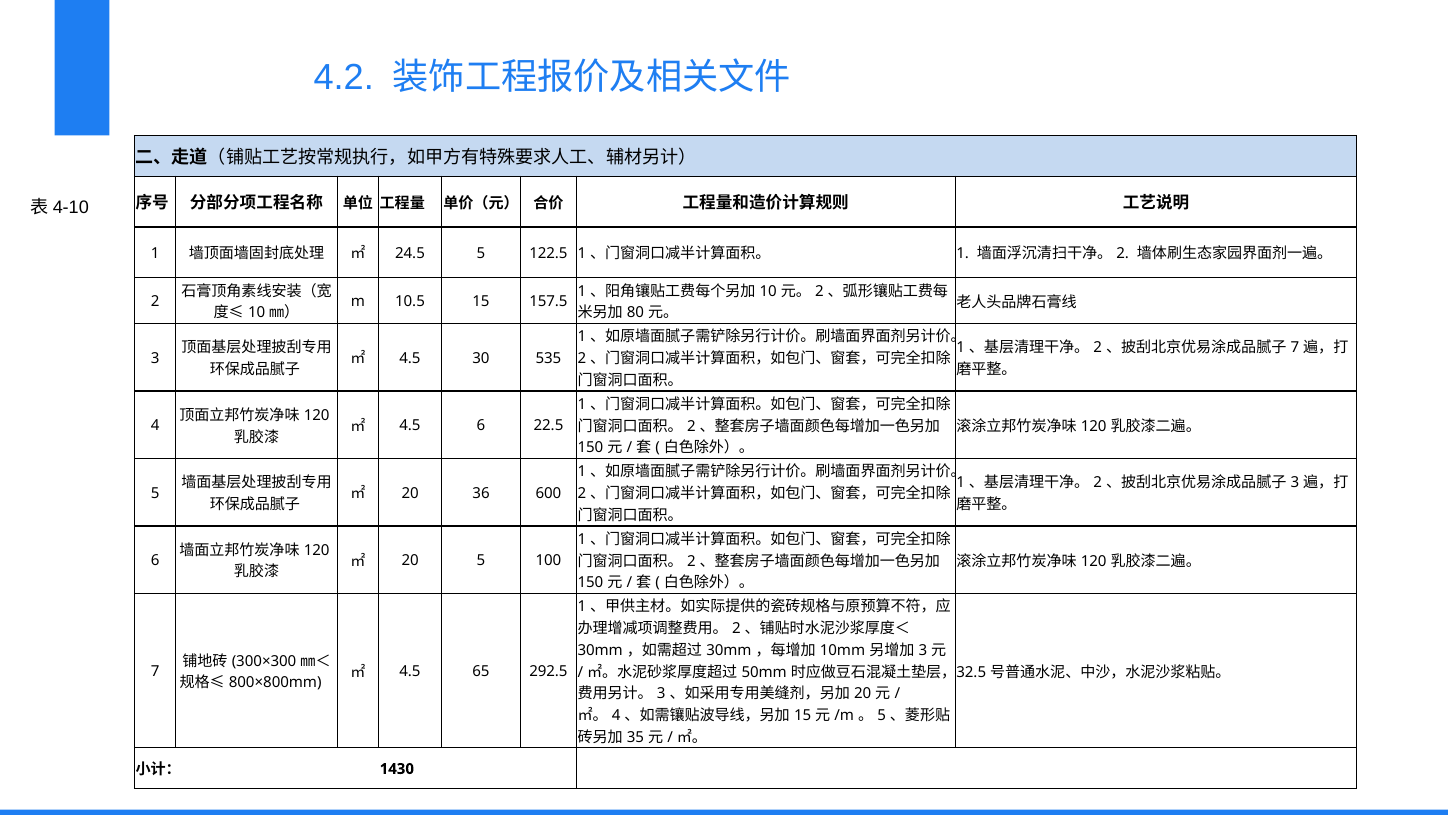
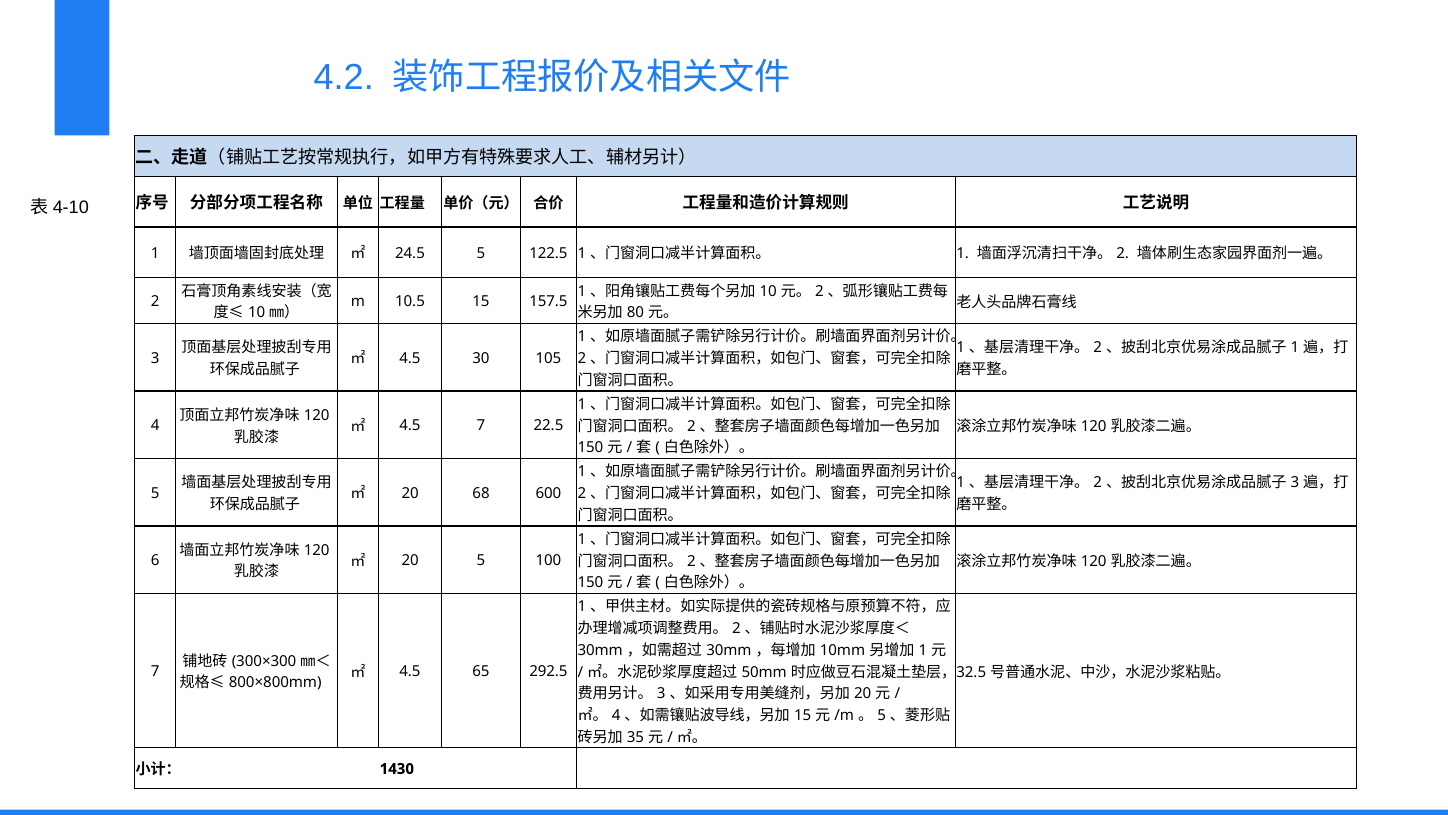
7 at (1295, 348): 7 -> 1
535: 535 -> 105
4.5 6: 6 -> 7
36: 36 -> 68
3 at (923, 650): 3 -> 1
